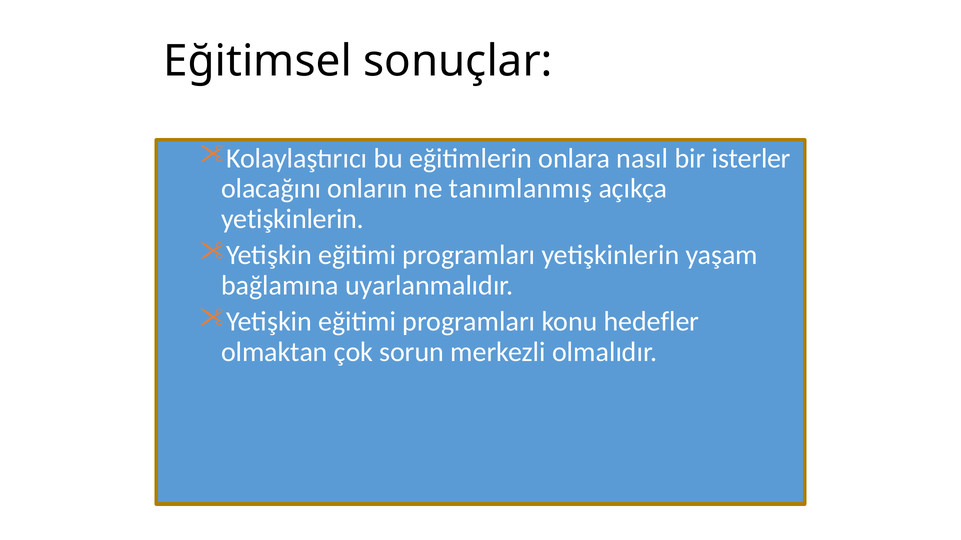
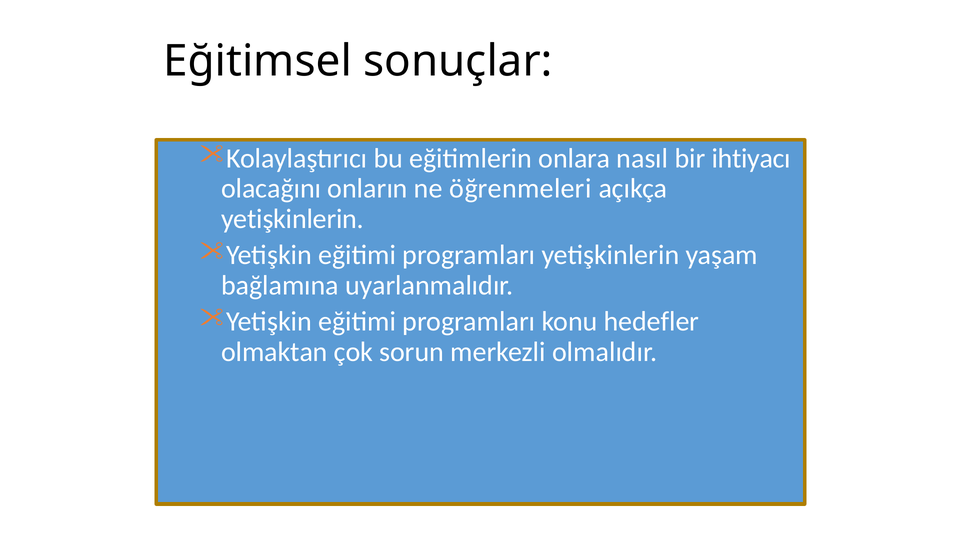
isterler: isterler -> ihtiyacı
tanımlanmış: tanımlanmış -> öğrenmeleri
